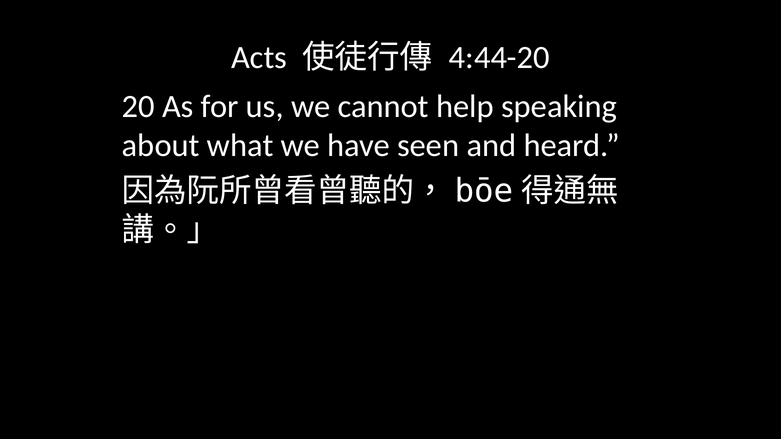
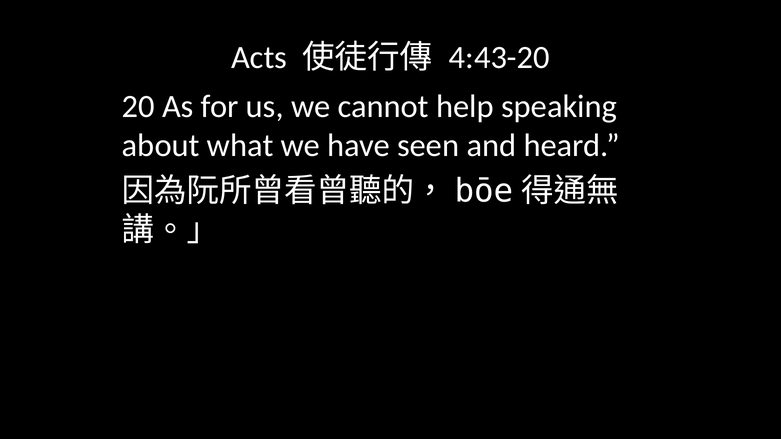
4:44-20: 4:44-20 -> 4:43-20
